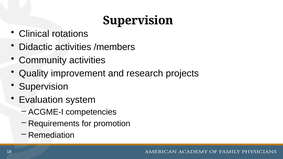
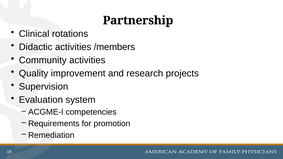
Supervision at (138, 20): Supervision -> Partnership
